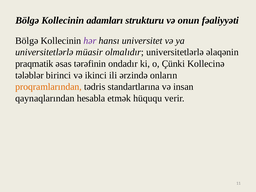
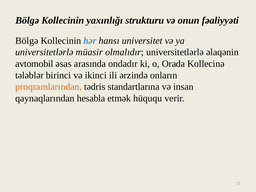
adamları: adamları -> yaxınlığı
hər colour: purple -> blue
praqmatik: praqmatik -> avtomobil
tərəfinin: tərəfinin -> arasında
Çünki: Çünki -> Orada
